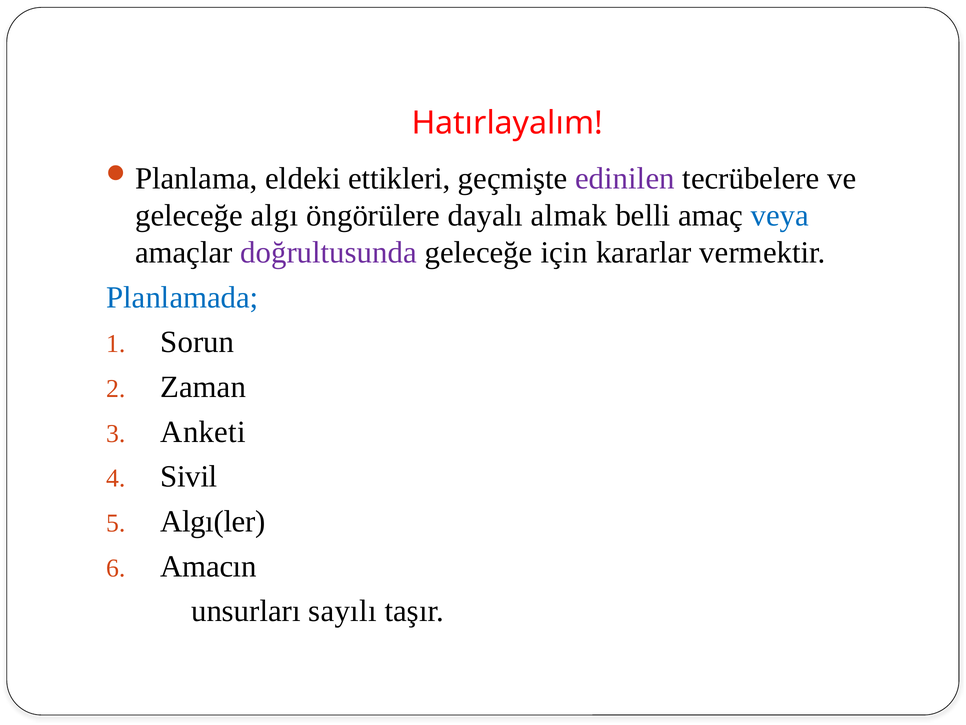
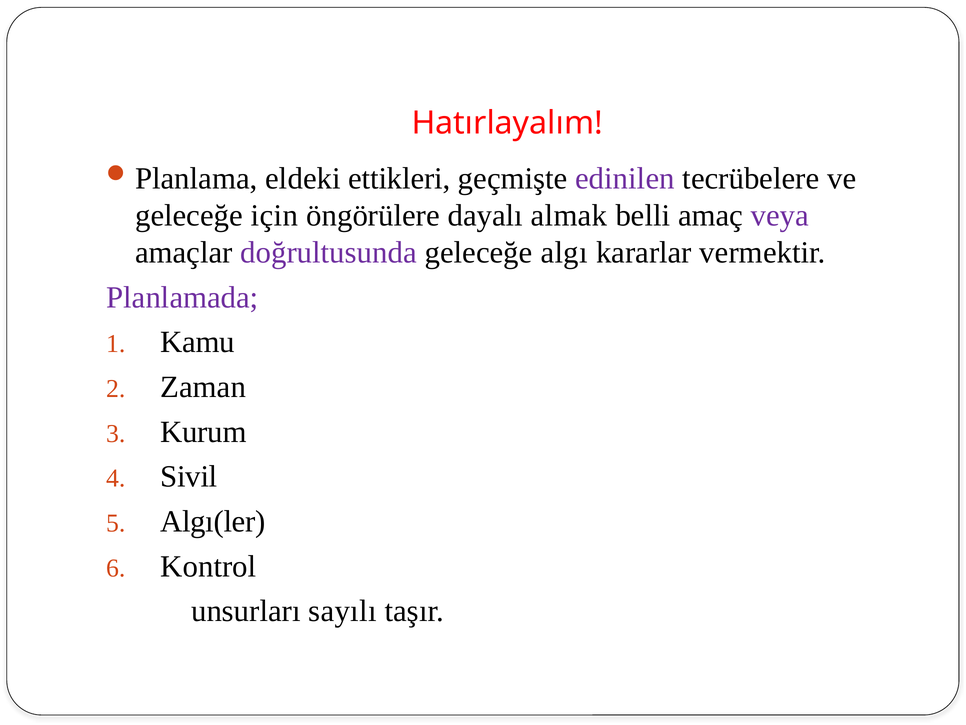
algı: algı -> için
veya colour: blue -> purple
için: için -> algı
Planlamada colour: blue -> purple
Sorun: Sorun -> Kamu
Anketi: Anketi -> Kurum
Amacın: Amacın -> Kontrol
